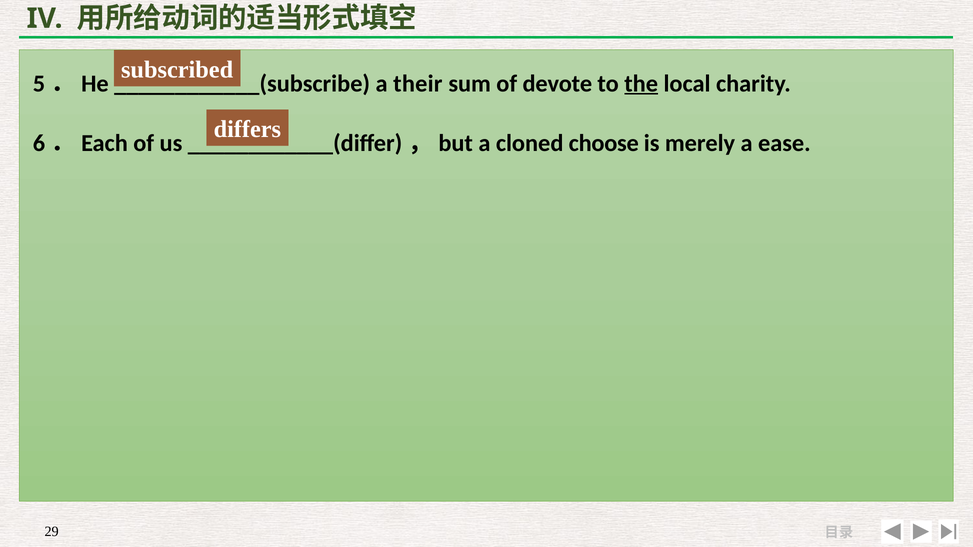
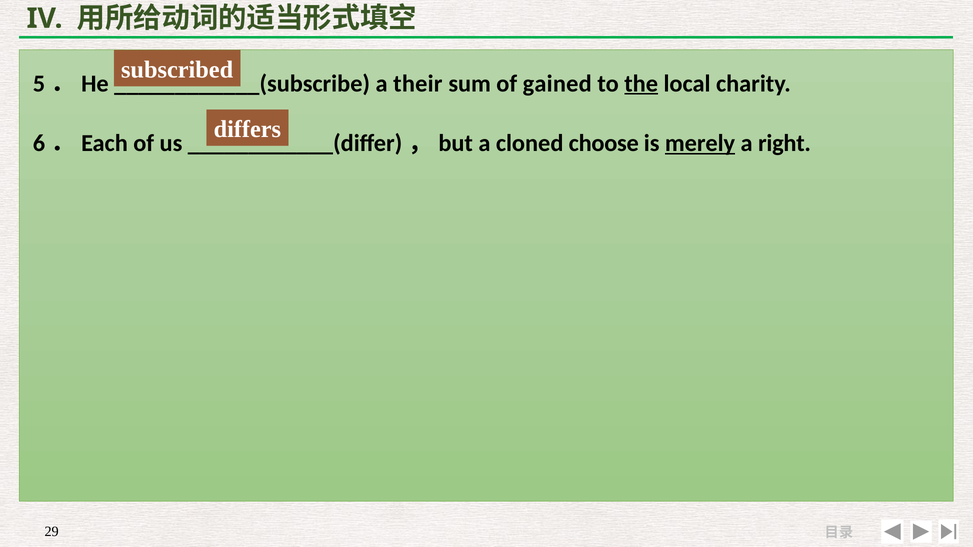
devote: devote -> gained
merely underline: none -> present
ease: ease -> right
